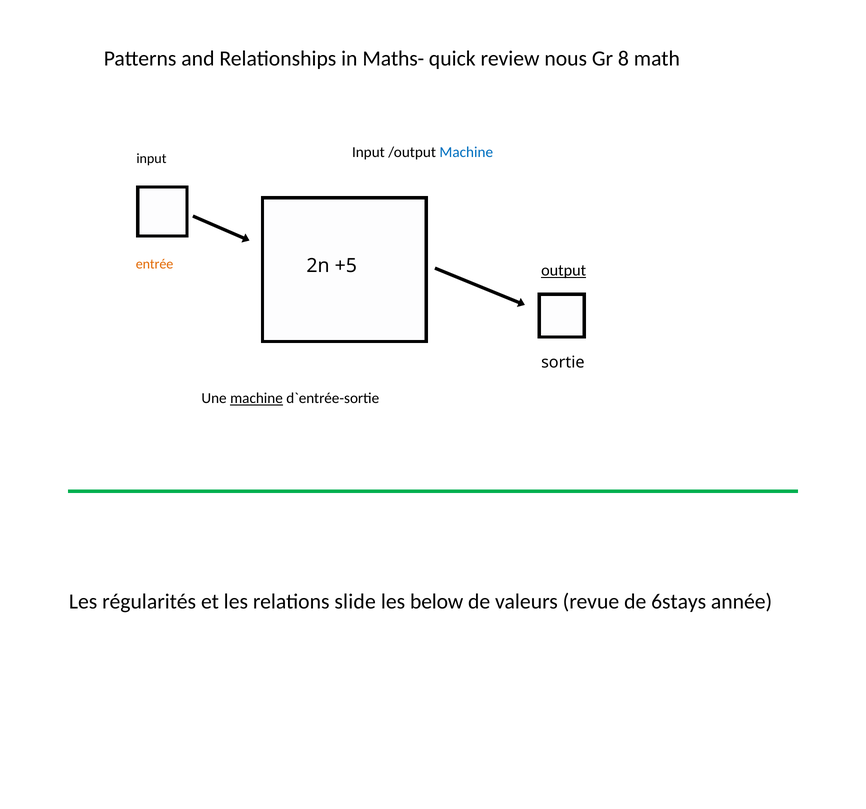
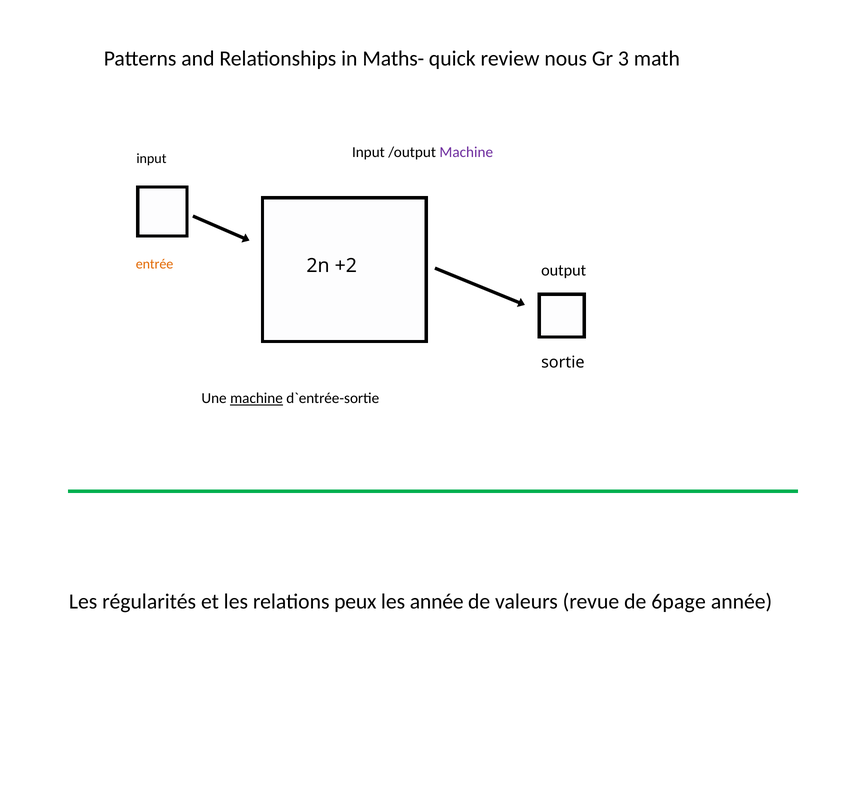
8: 8 -> 3
Machine at (466, 152) colour: blue -> purple
+5: +5 -> +2
output underline: present -> none
slide: slide -> peux
les below: below -> année
6stays: 6stays -> 6page
